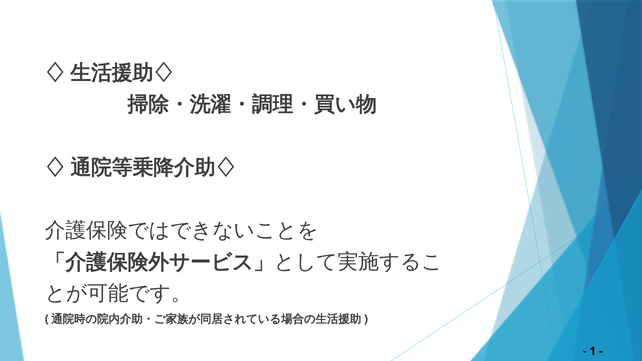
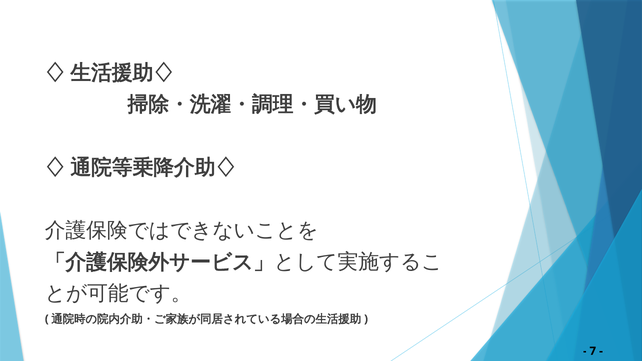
1: 1 -> 7
